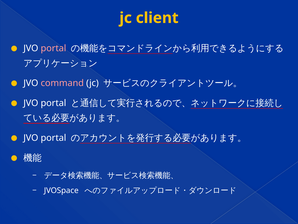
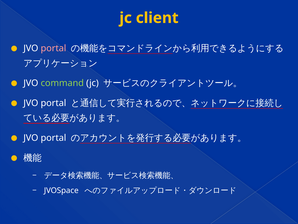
command colour: pink -> light green
